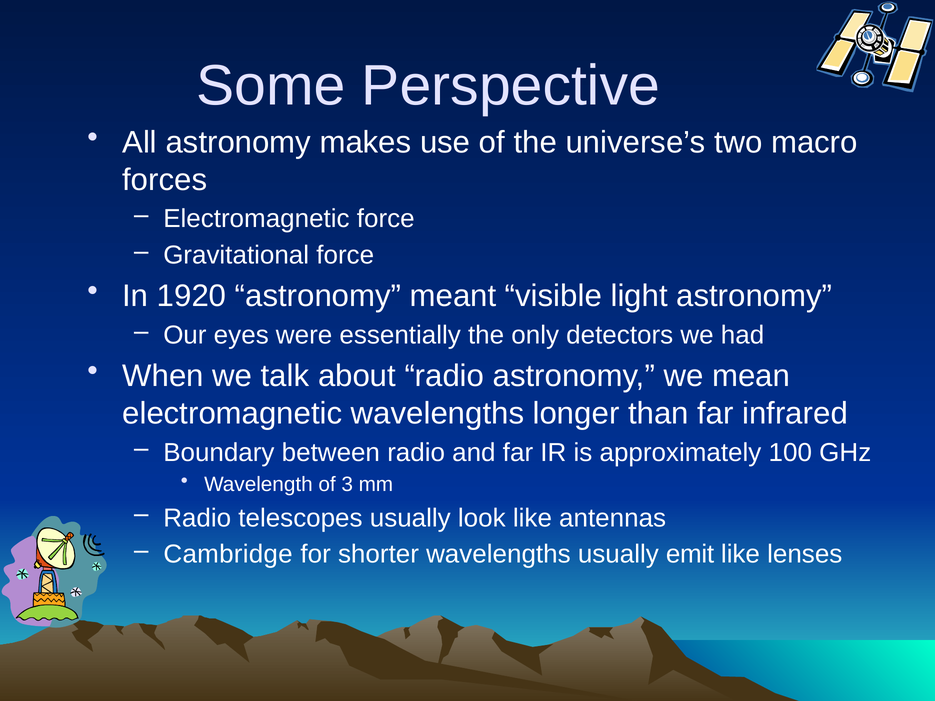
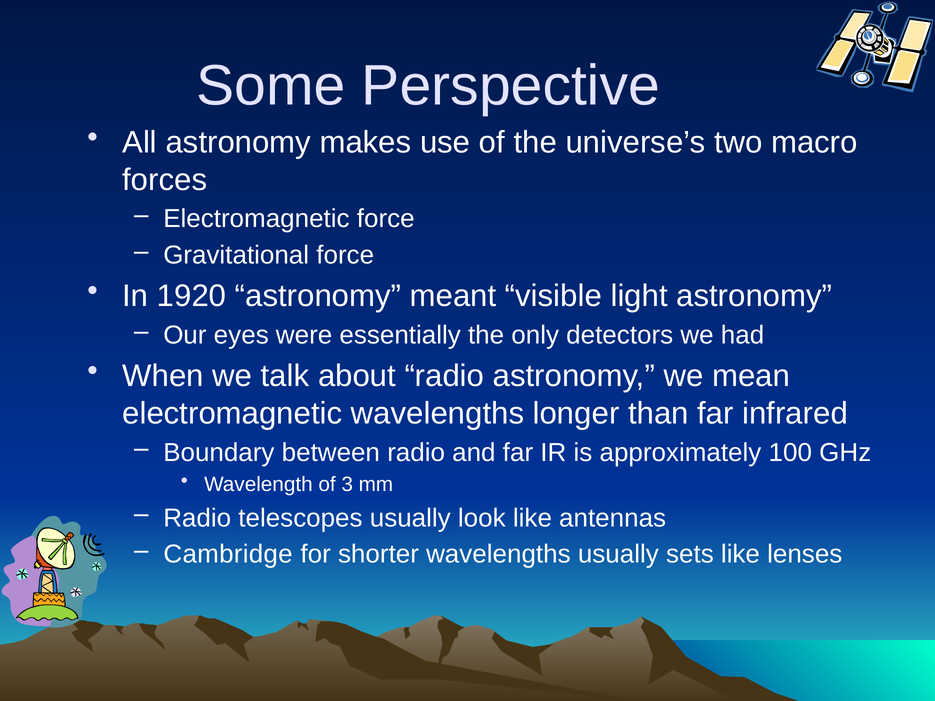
emit: emit -> sets
